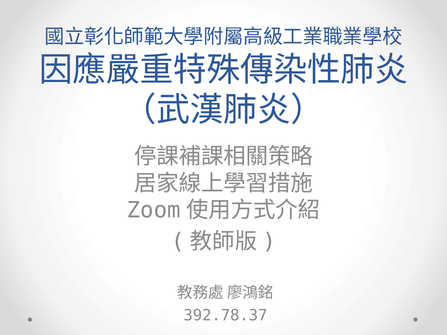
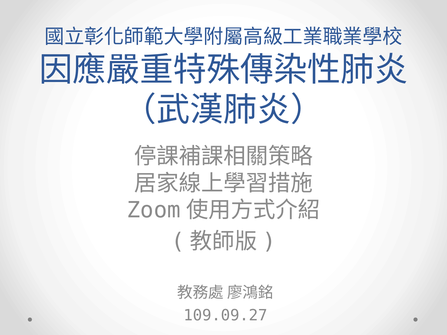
392.78.37: 392.78.37 -> 109.09.27
